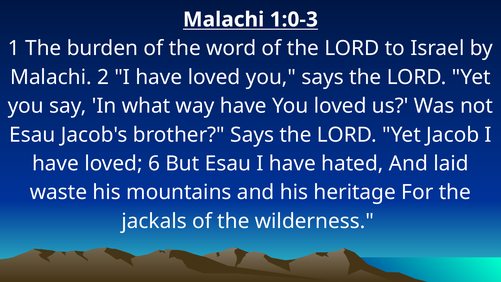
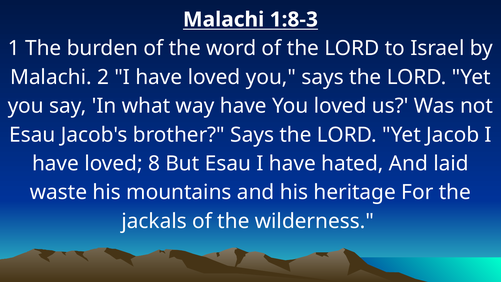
1:0-3: 1:0-3 -> 1:8-3
6: 6 -> 8
